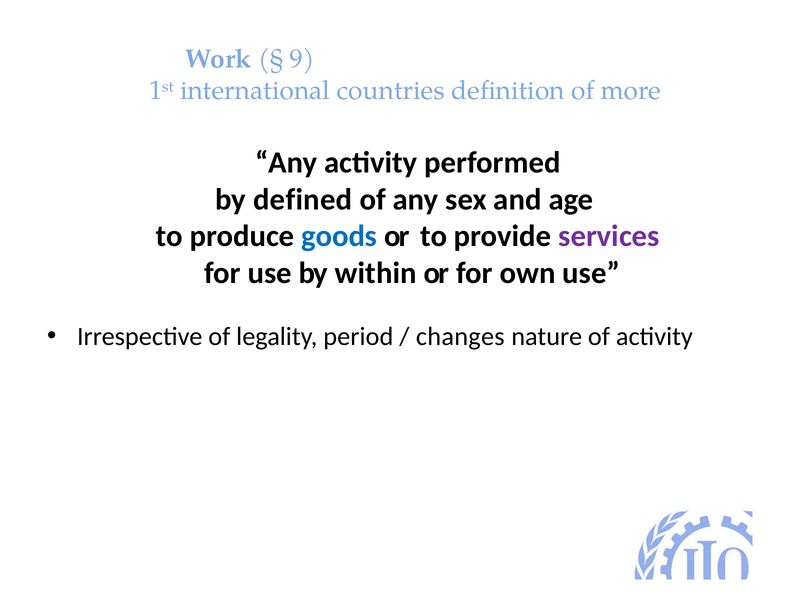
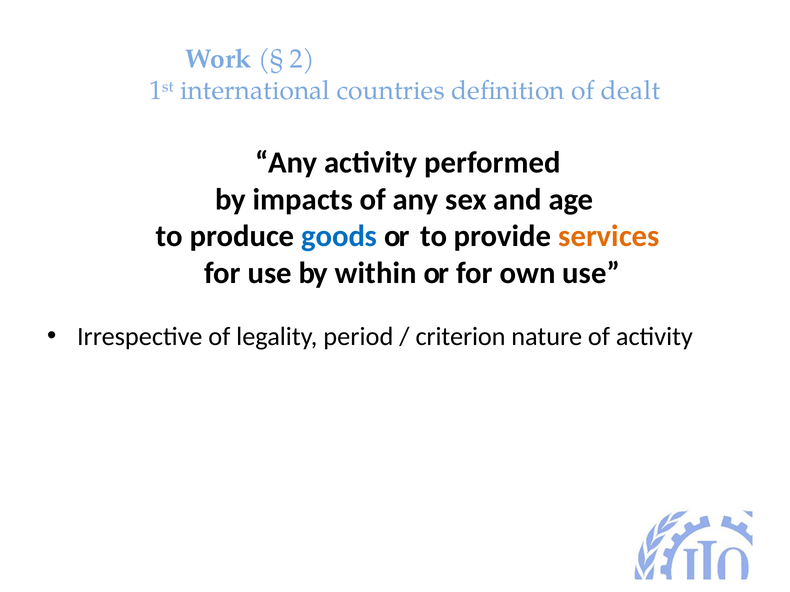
9: 9 -> 2
more: more -> dealt
defined: defined -> impacts
services colour: purple -> orange
changes: changes -> criterion
